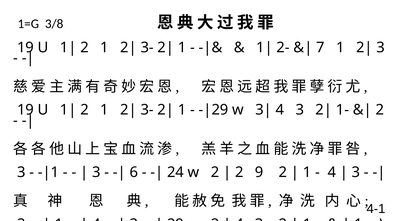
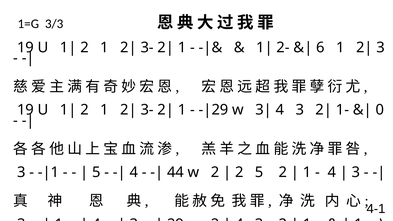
3/8: 3/8 -> 3/3
7: 7 -> 6
2 at (380, 110): 2 -> 0
3 at (96, 172): 3 -> 5
6 at (134, 172): 6 -> 4
24: 24 -> 44
2 9: 9 -> 5
